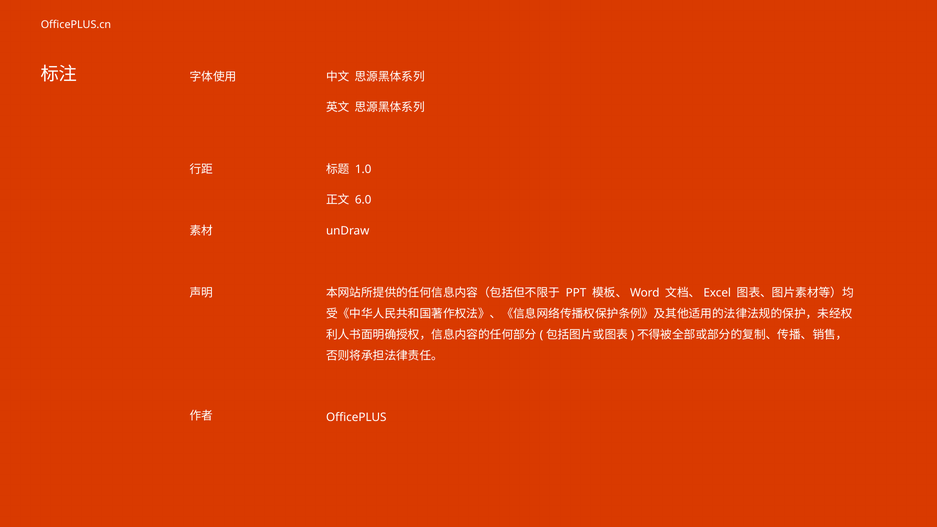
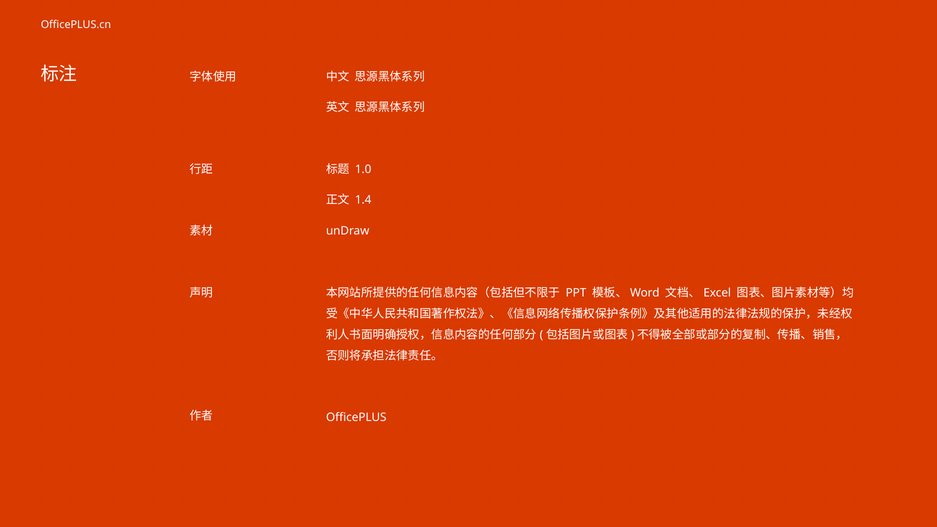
6.0: 6.0 -> 1.4
